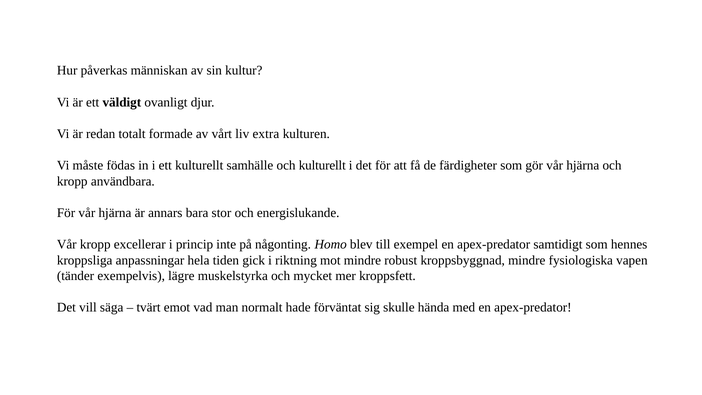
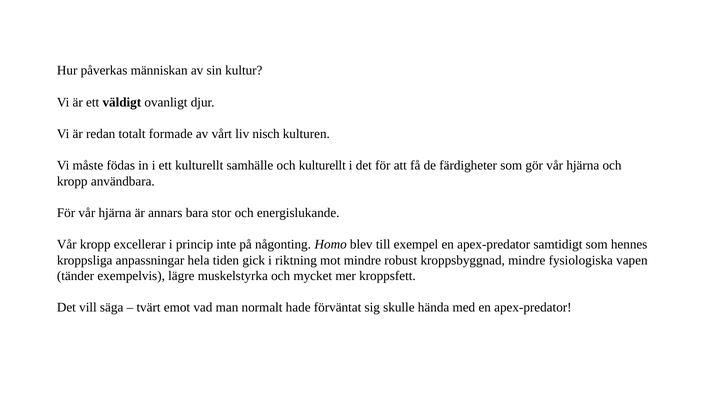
extra: extra -> nisch
